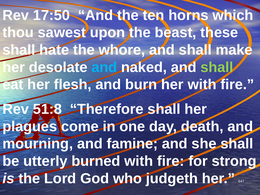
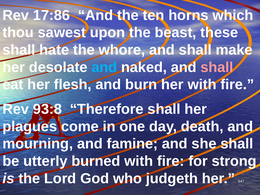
17:50: 17:50 -> 17:86
shall at (217, 67) colour: light green -> pink
51:8: 51:8 -> 93:8
